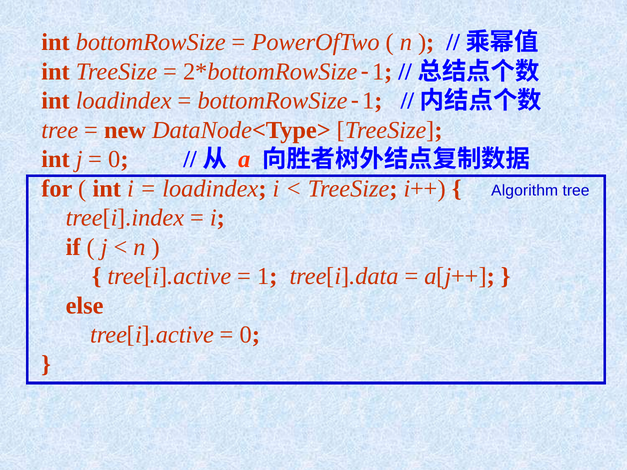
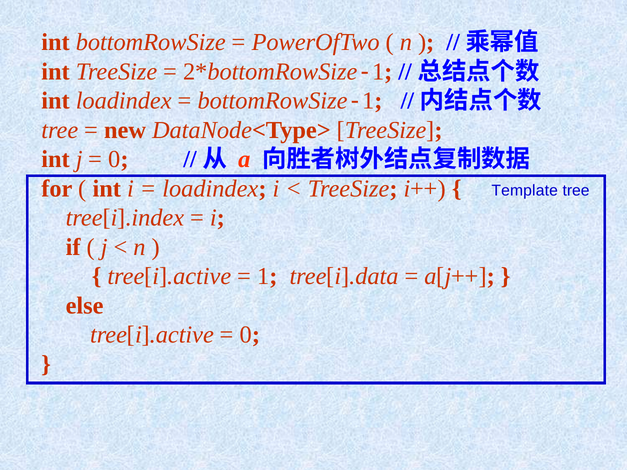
Algorithm: Algorithm -> Template
